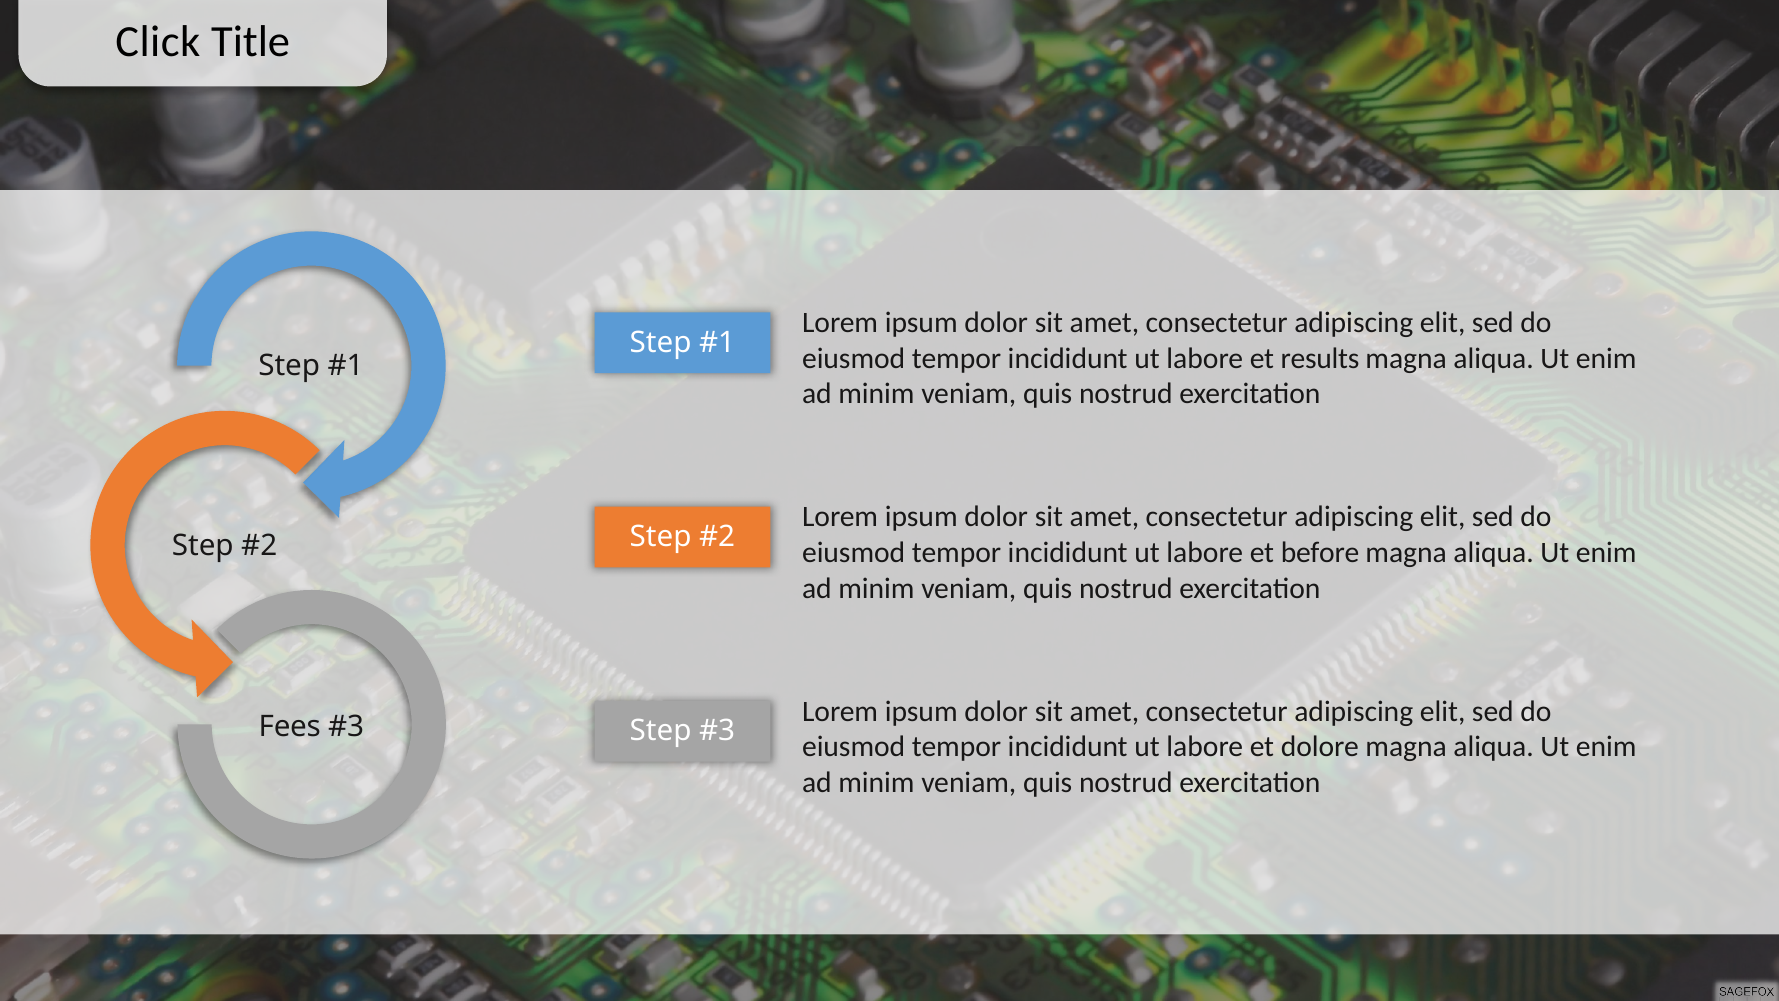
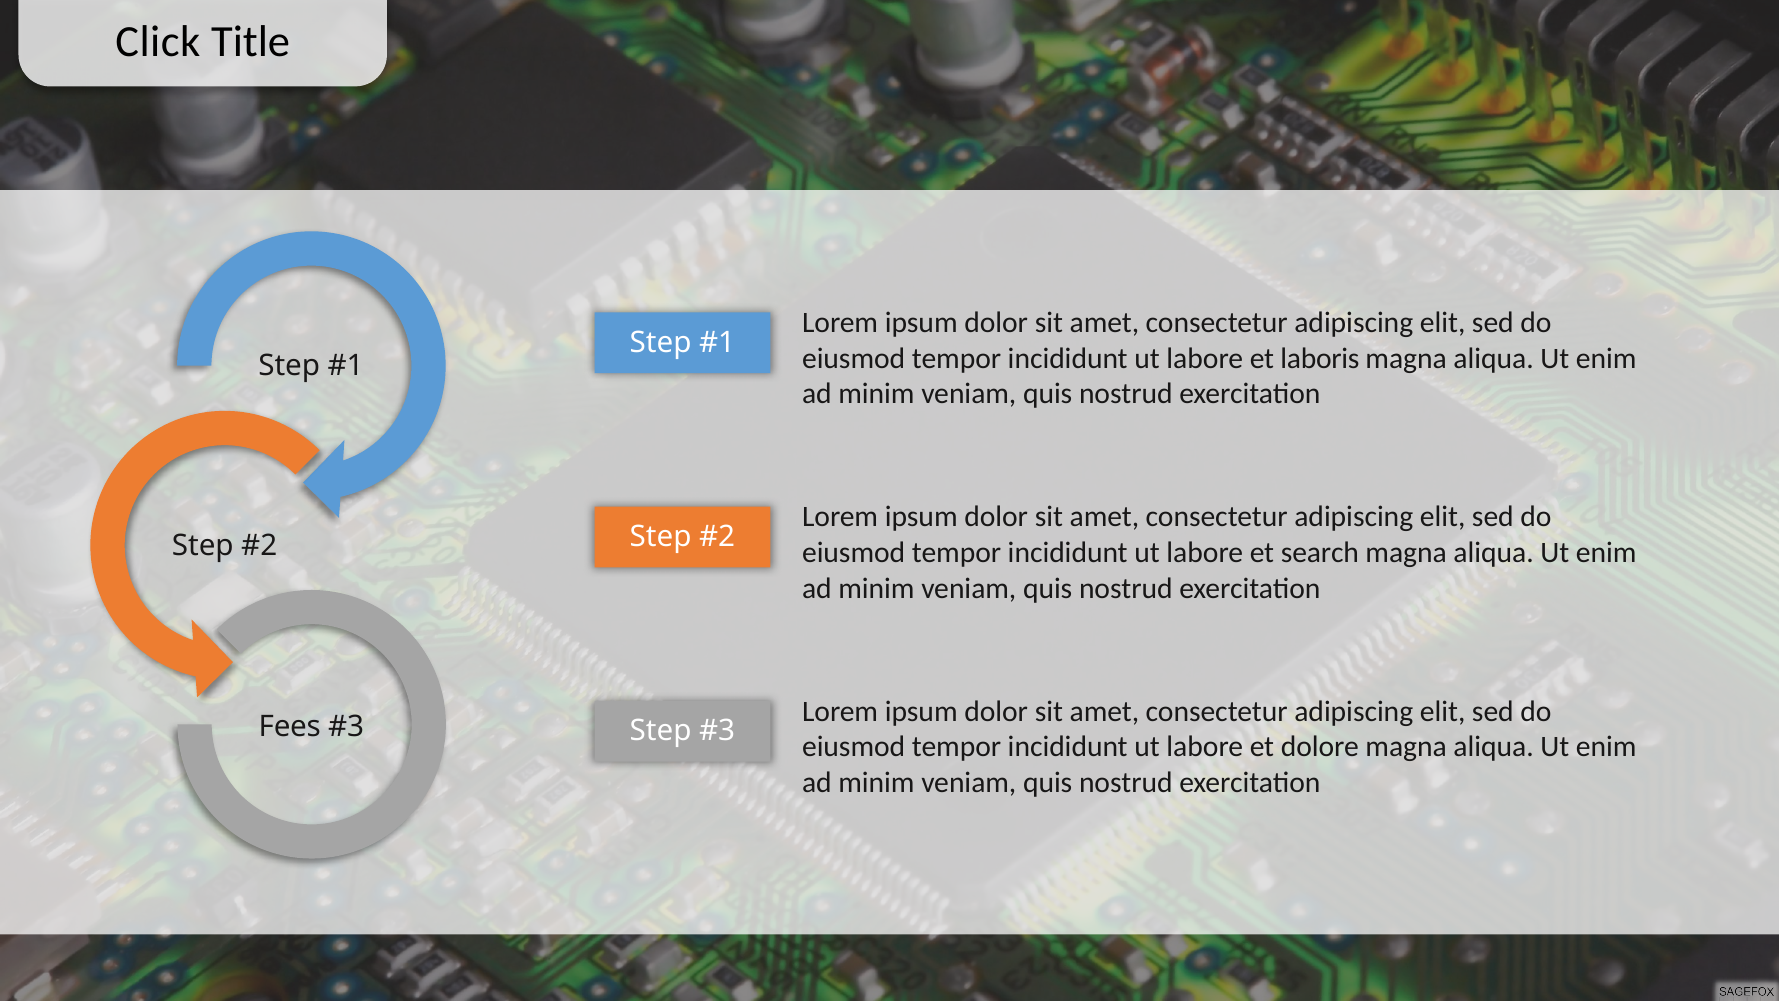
results: results -> laboris
before: before -> search
